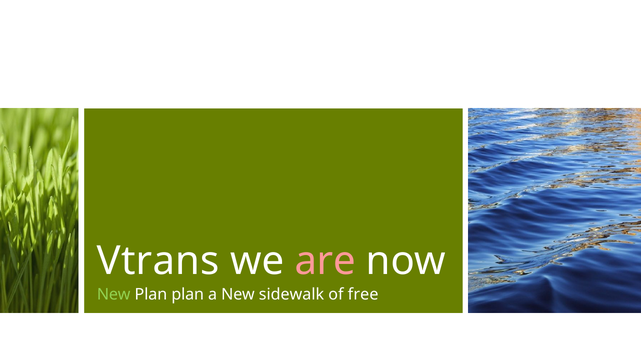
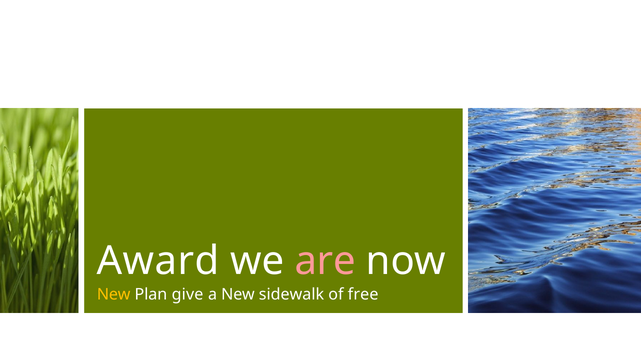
Vtrans: Vtrans -> Award
New at (114, 294) colour: light green -> yellow
Plan plan: plan -> give
